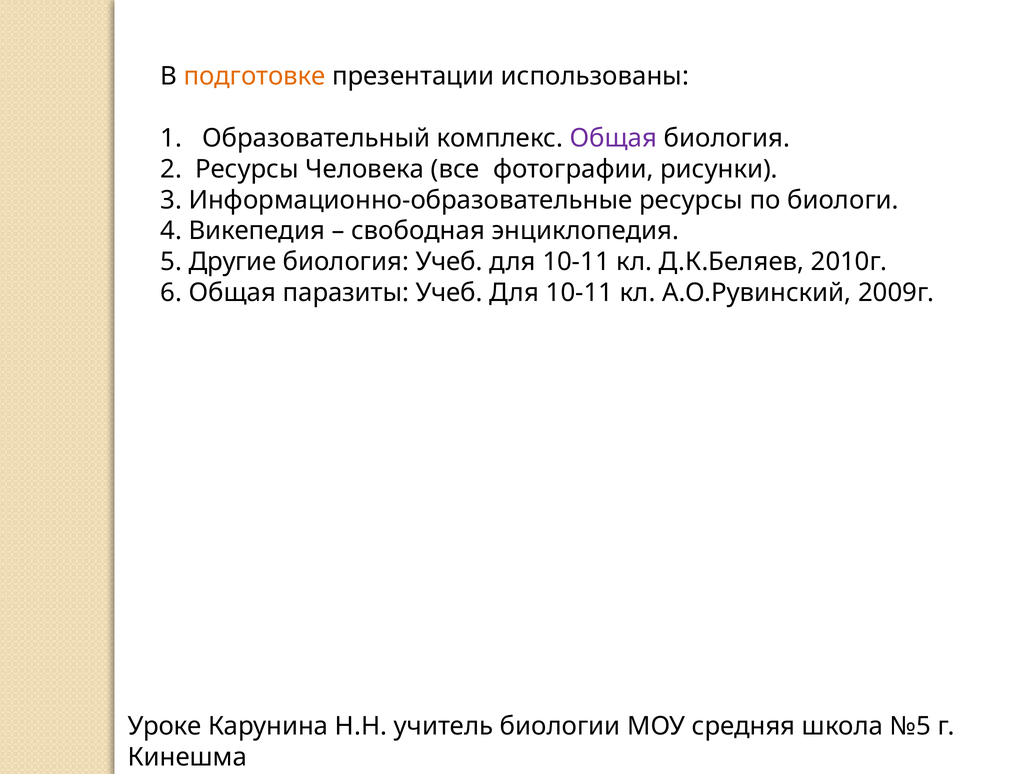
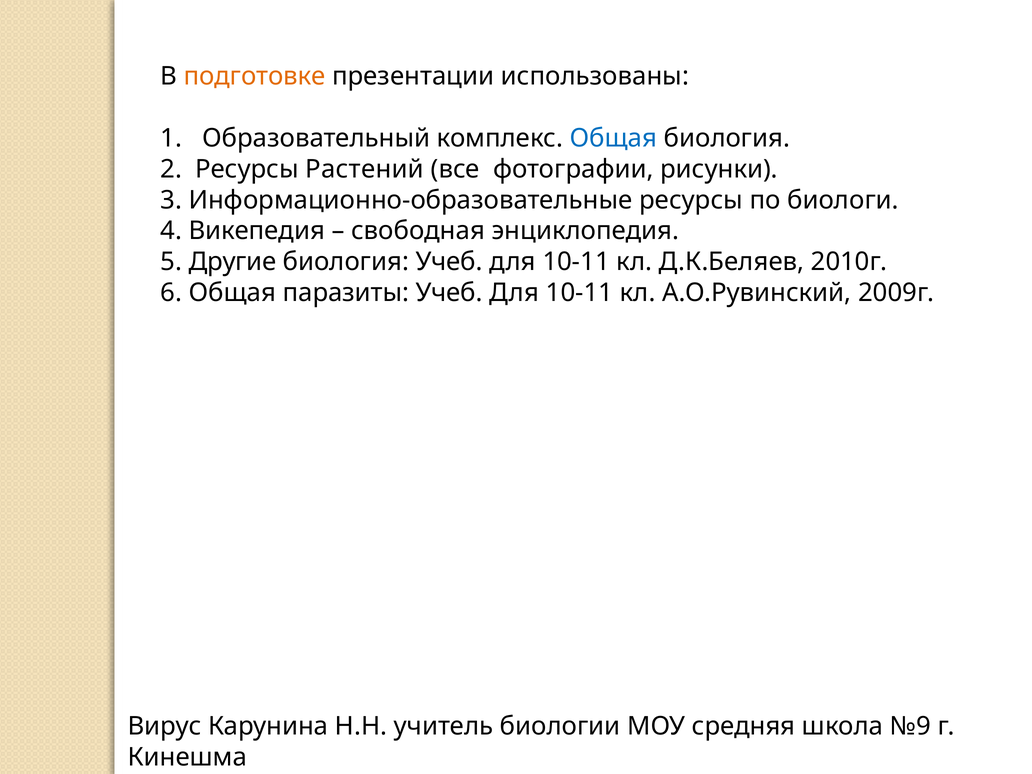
Общая at (613, 138) colour: purple -> blue
Человека: Человека -> Растений
Уроке: Уроке -> Вирус
№5: №5 -> №9
